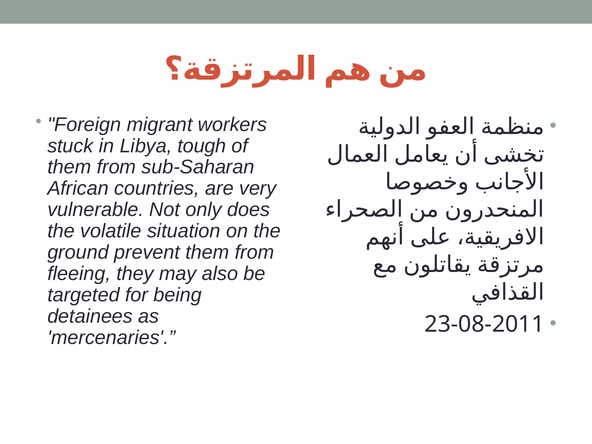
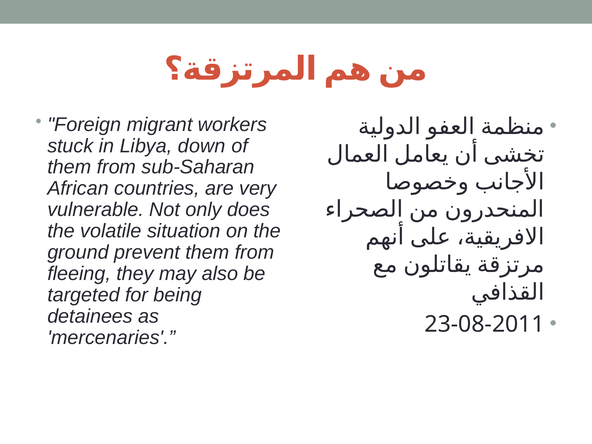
tough: tough -> down
